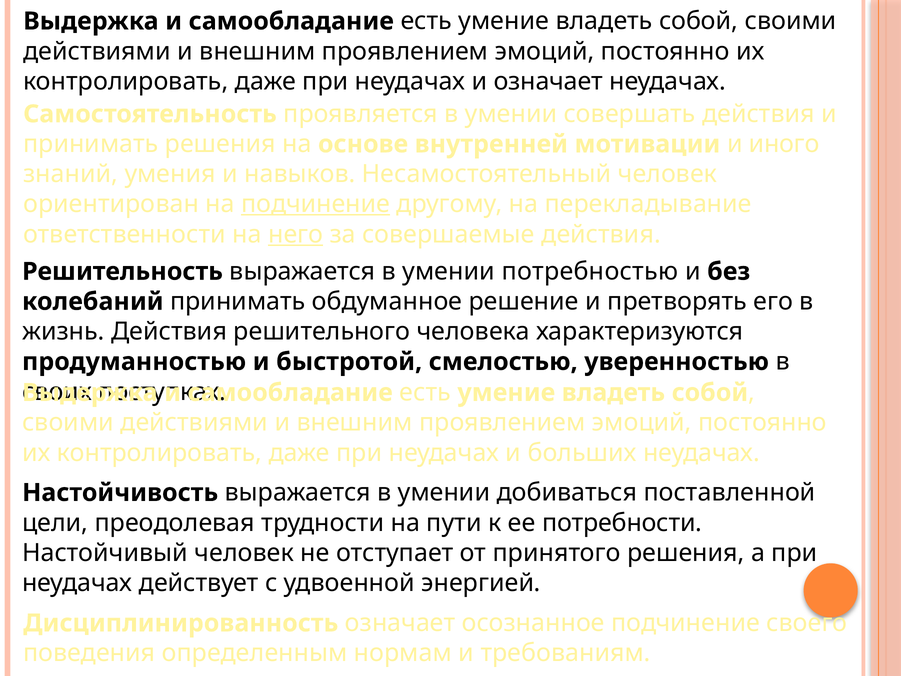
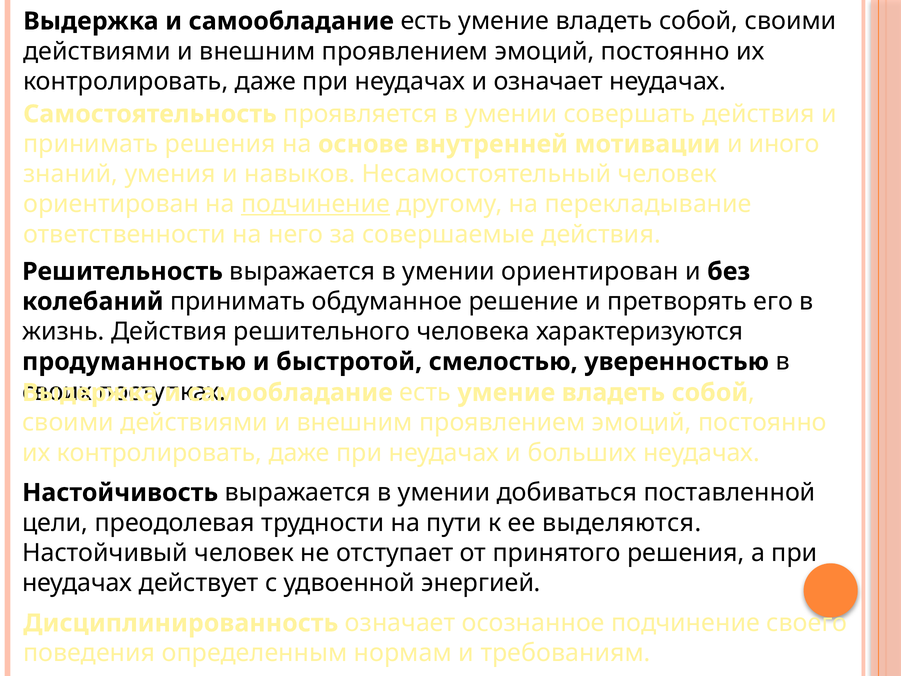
него underline: present -> none
умении потребностью: потребностью -> ориентирован
потребности: потребности -> выделяются
